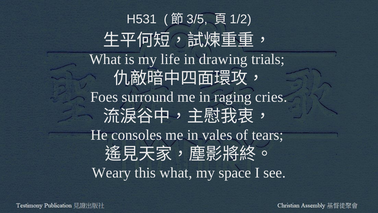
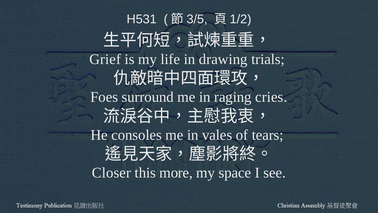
What at (105, 59): What -> Grief
Weary: Weary -> Closer
this what: what -> more
